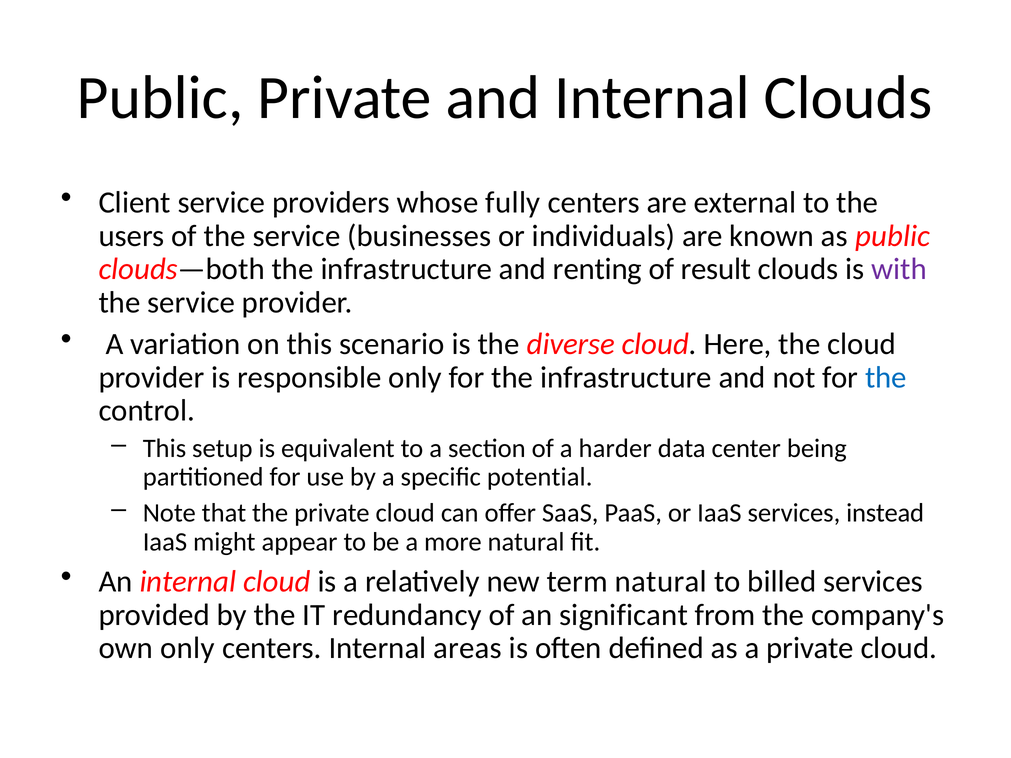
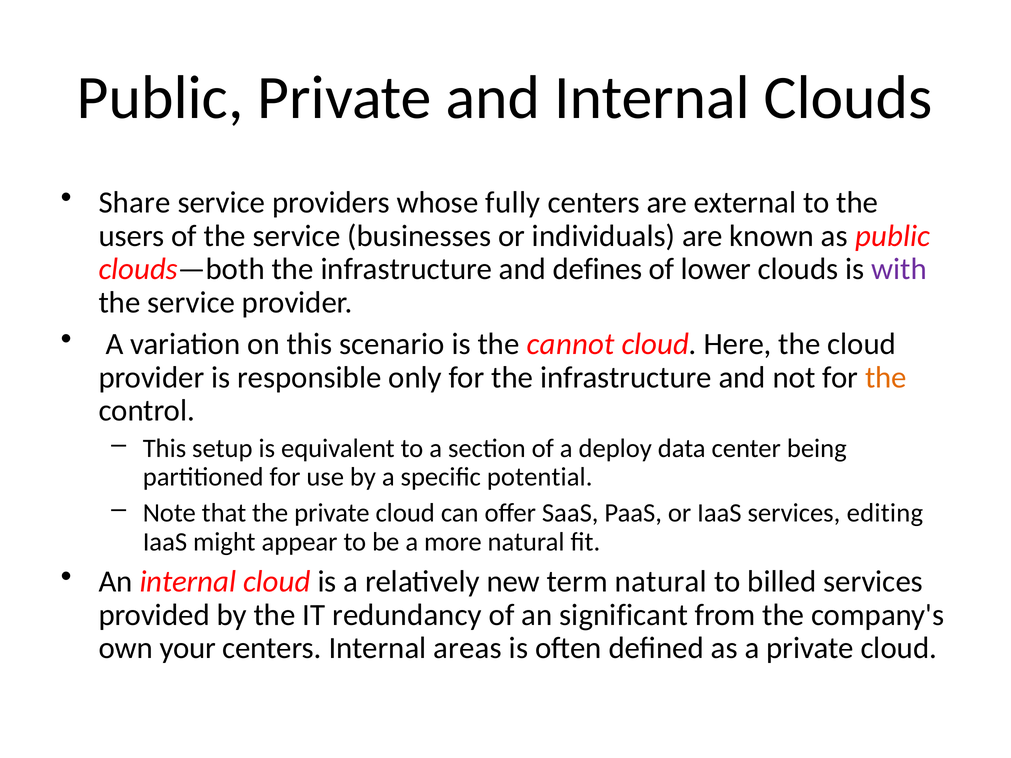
Client: Client -> Share
renting: renting -> defines
result: result -> lower
diverse: diverse -> cannot
the at (886, 378) colour: blue -> orange
harder: harder -> deploy
instead: instead -> editing
own only: only -> your
